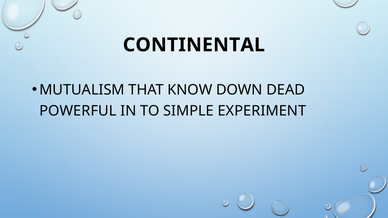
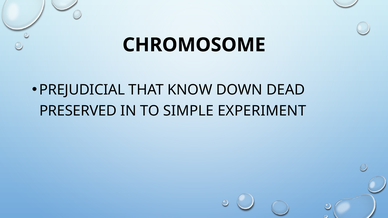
CONTINENTAL: CONTINENTAL -> CHROMOSOME
MUTUALISM: MUTUALISM -> PREJUDICIAL
POWERFUL: POWERFUL -> PRESERVED
